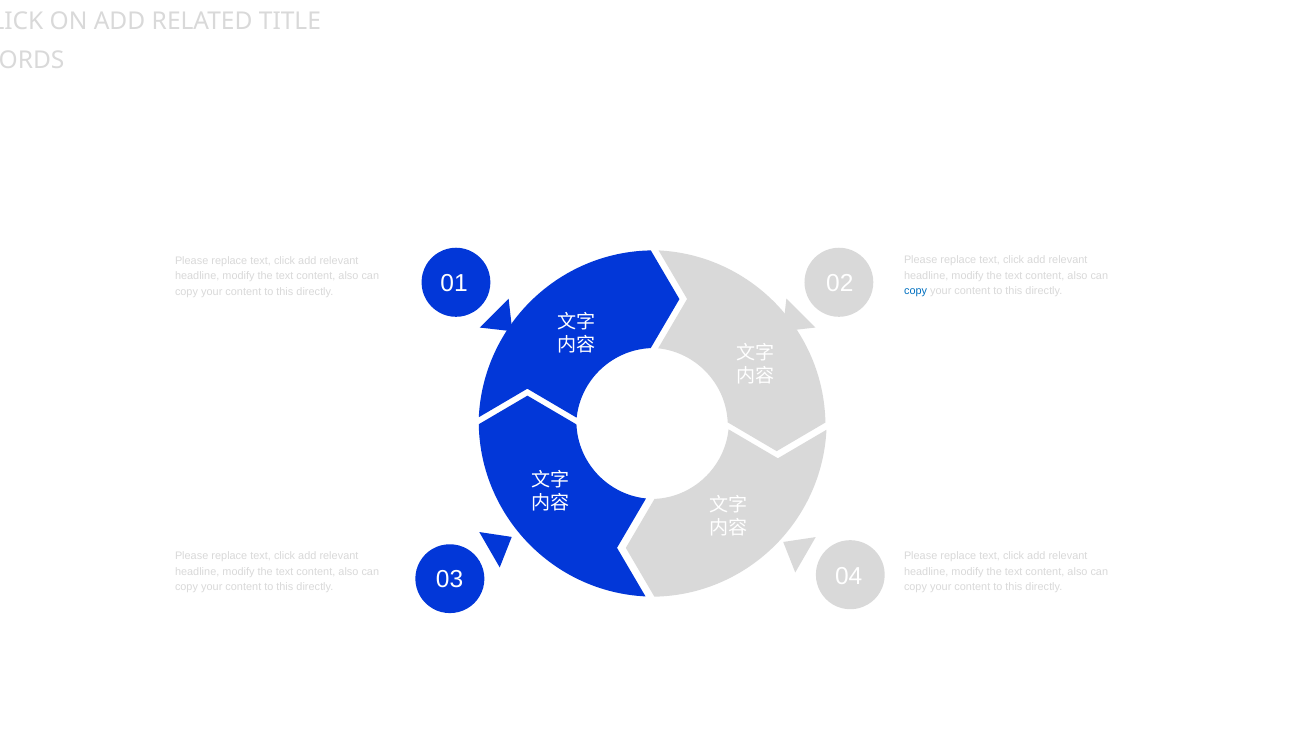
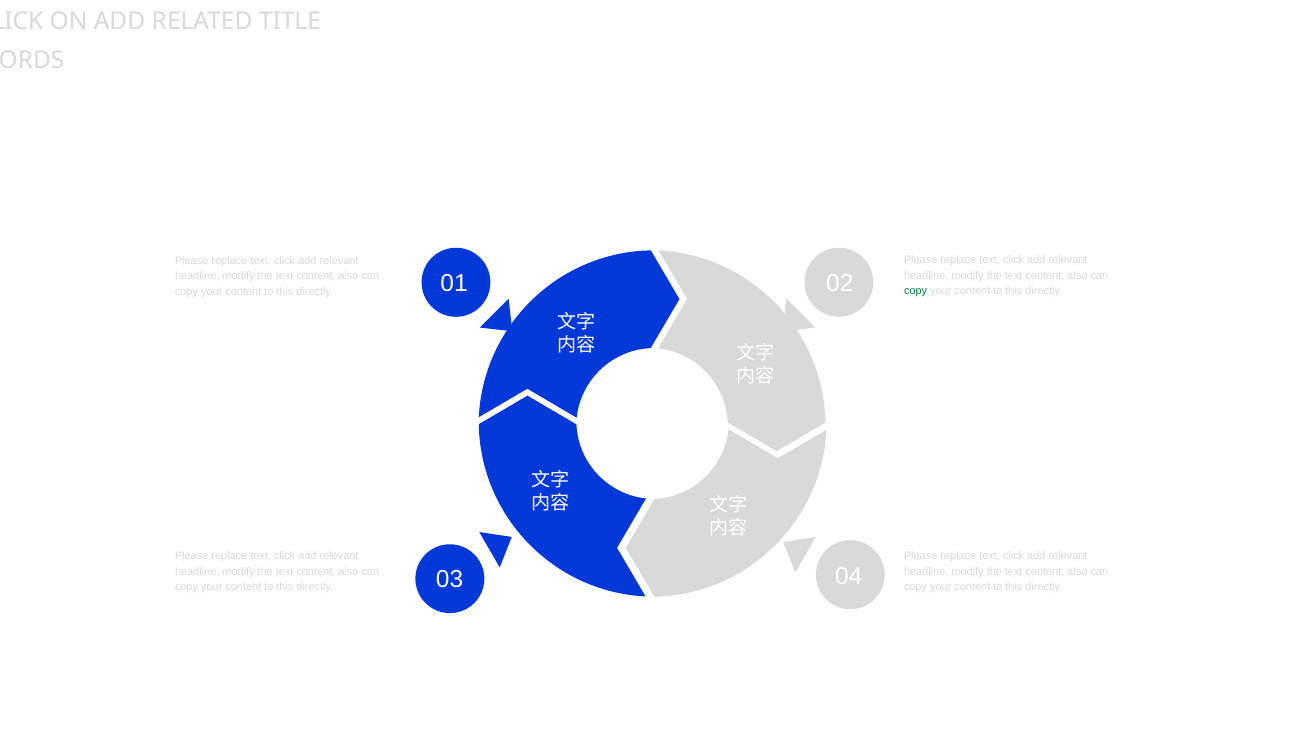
copy at (916, 291) colour: blue -> green
